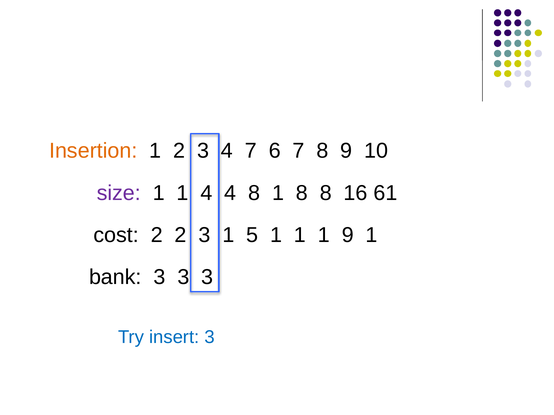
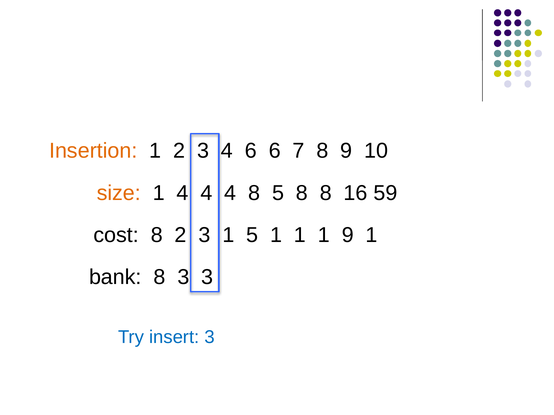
4 7: 7 -> 6
size colour: purple -> orange
1 at (183, 193): 1 -> 4
8 1: 1 -> 5
61: 61 -> 59
cost 2: 2 -> 8
bank 3: 3 -> 8
